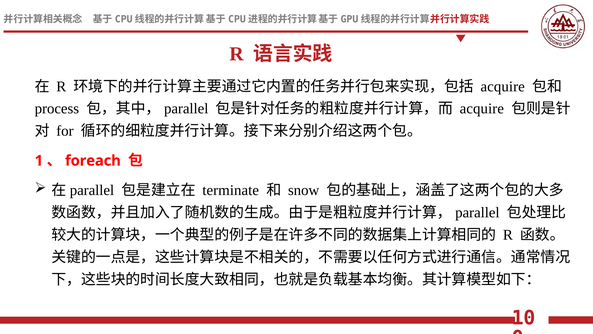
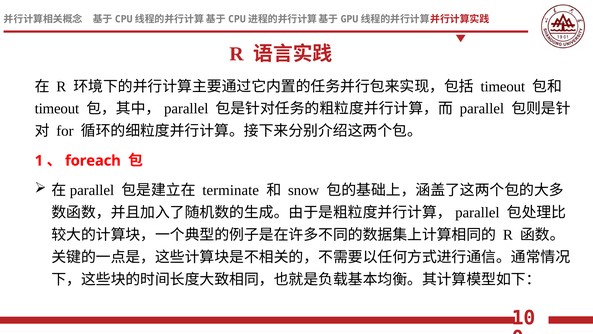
acquire at (503, 86): acquire -> timeout
process at (57, 109): process -> timeout
acquire at (482, 109): acquire -> parallel
